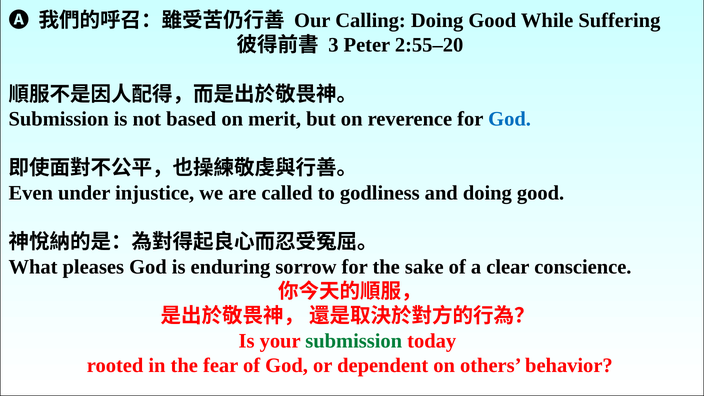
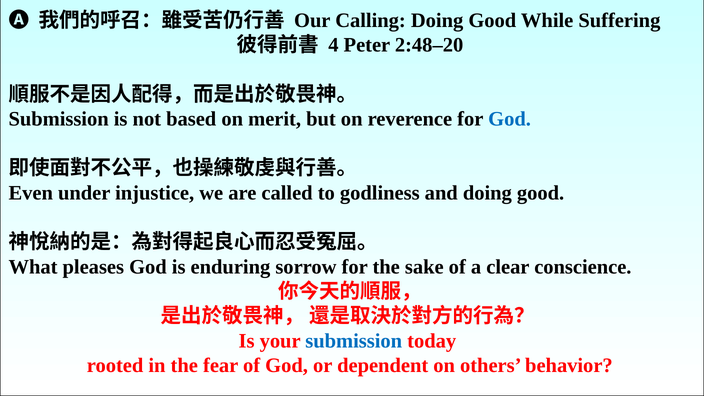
3: 3 -> 4
2:55–20: 2:55–20 -> 2:48–20
submission at (354, 341) colour: green -> blue
